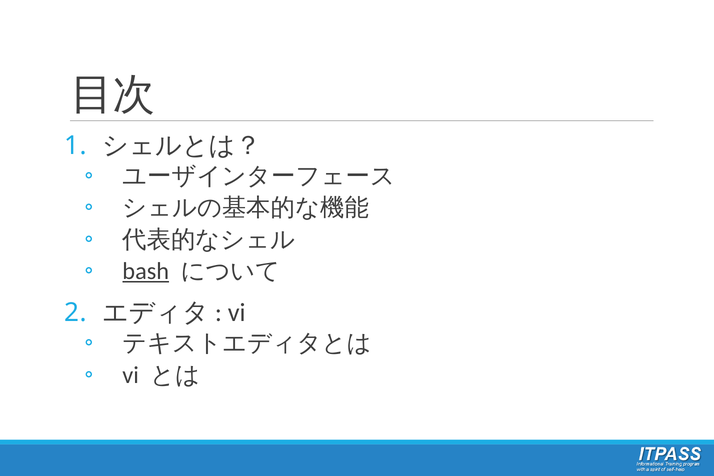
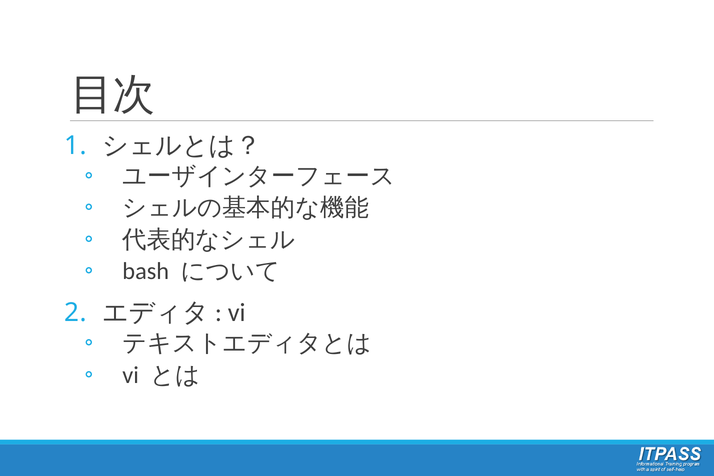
bash underline: present -> none
